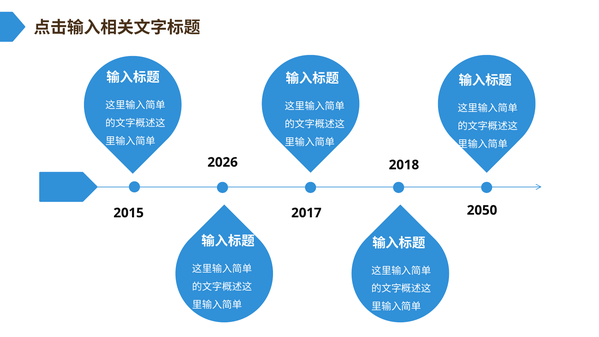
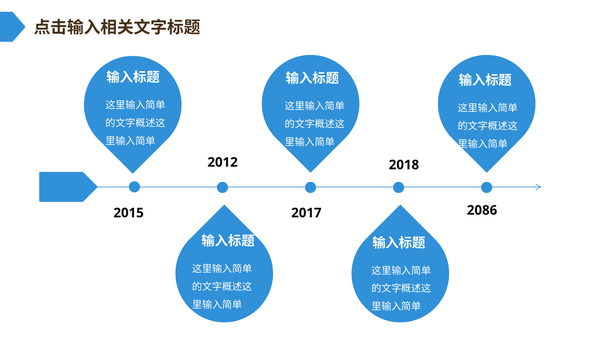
2026: 2026 -> 2012
2050: 2050 -> 2086
